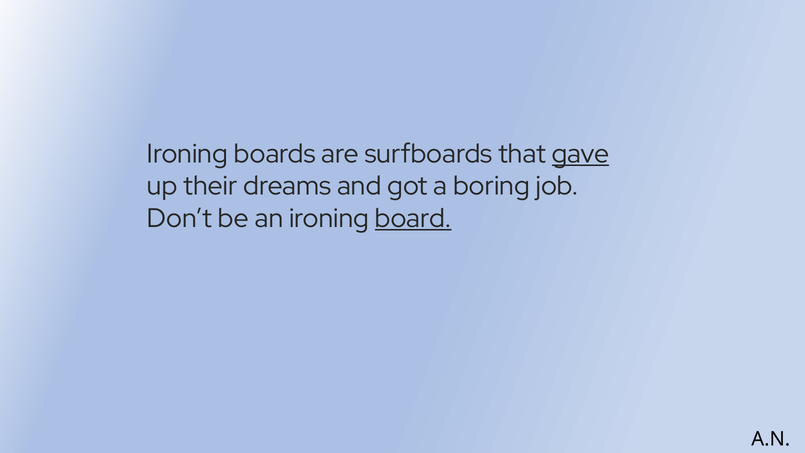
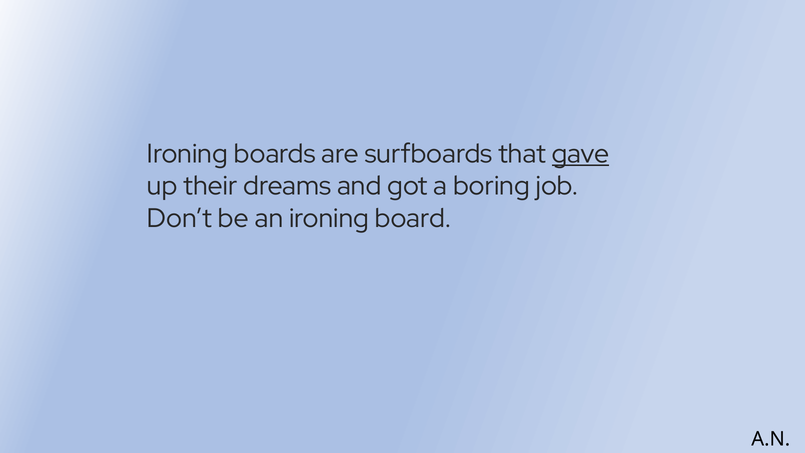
board underline: present -> none
